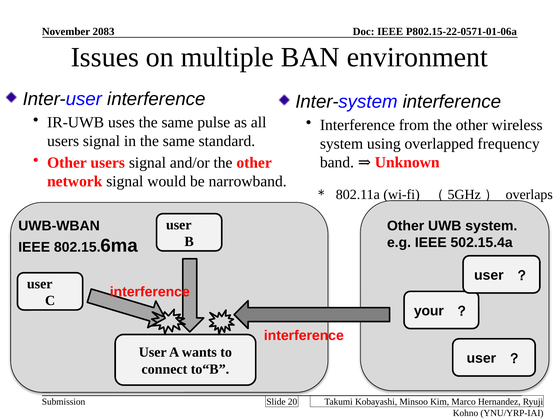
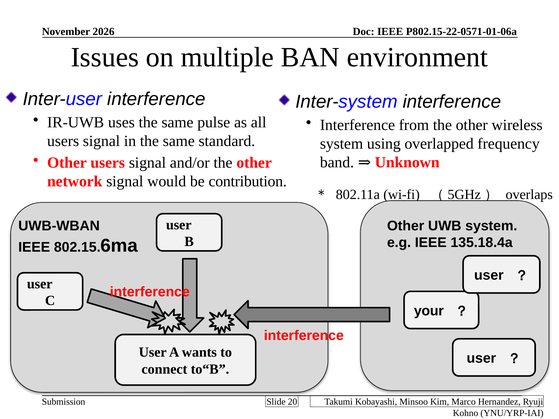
2083: 2083 -> 2026
narrowband: narrowband -> contribution
502.15.4a: 502.15.4a -> 135.18.4a
